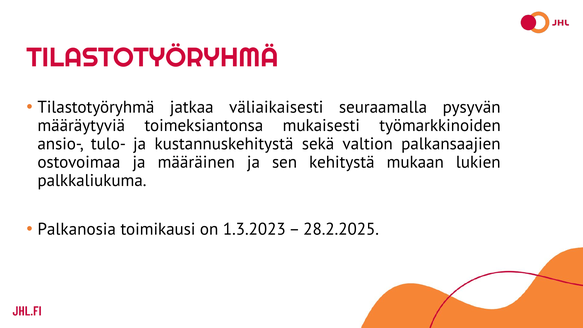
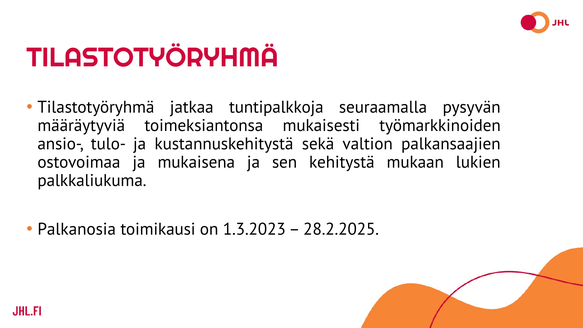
väliaikaisesti: väliaikaisesti -> tuntipalkkoja
määräinen: määräinen -> mukaisena
